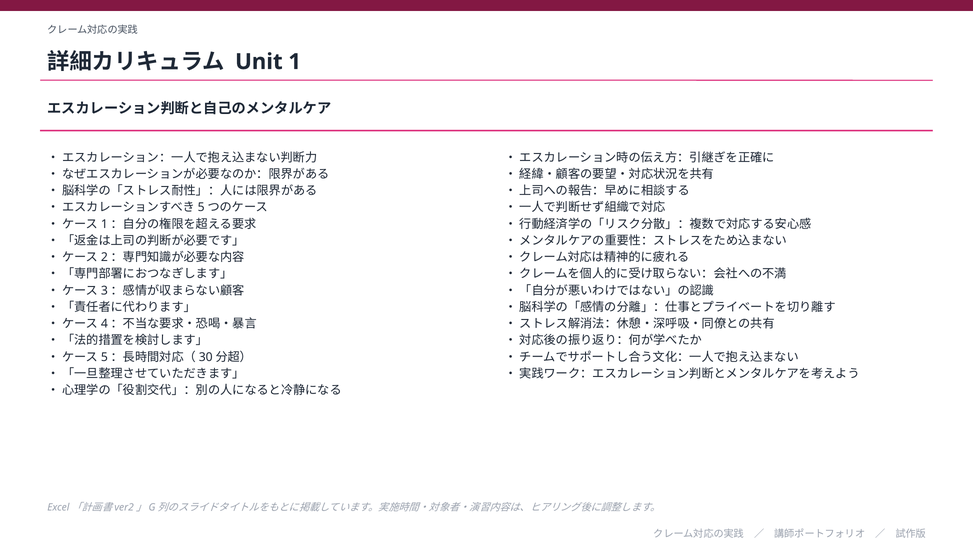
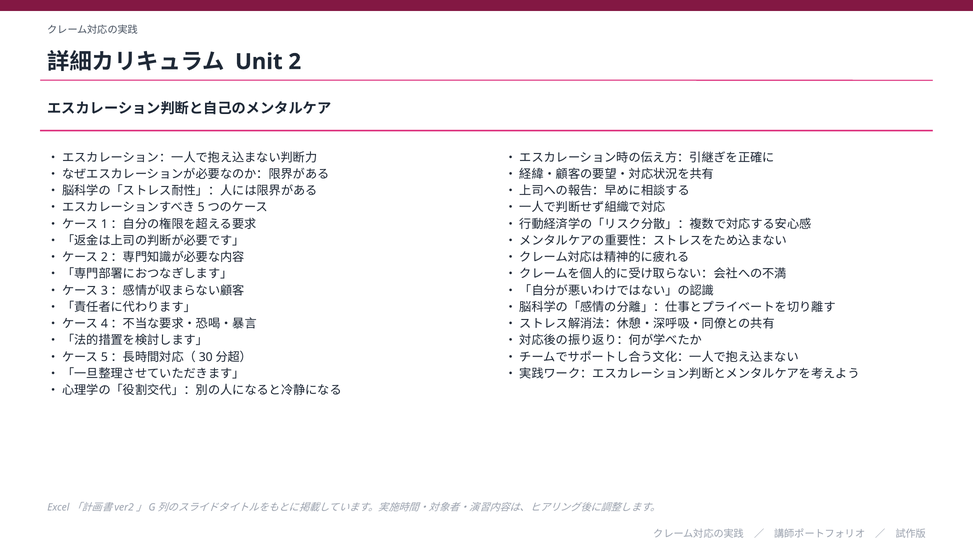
1: 1 -> 2
